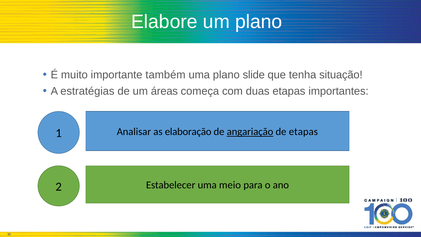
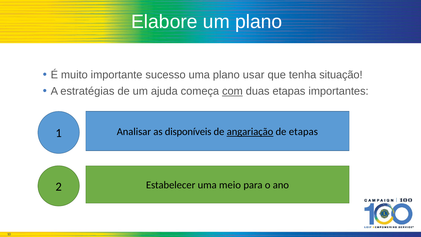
também: também -> sucesso
slide: slide -> usar
áreas: áreas -> ajuda
com underline: none -> present
elaboração: elaboração -> disponíveis
